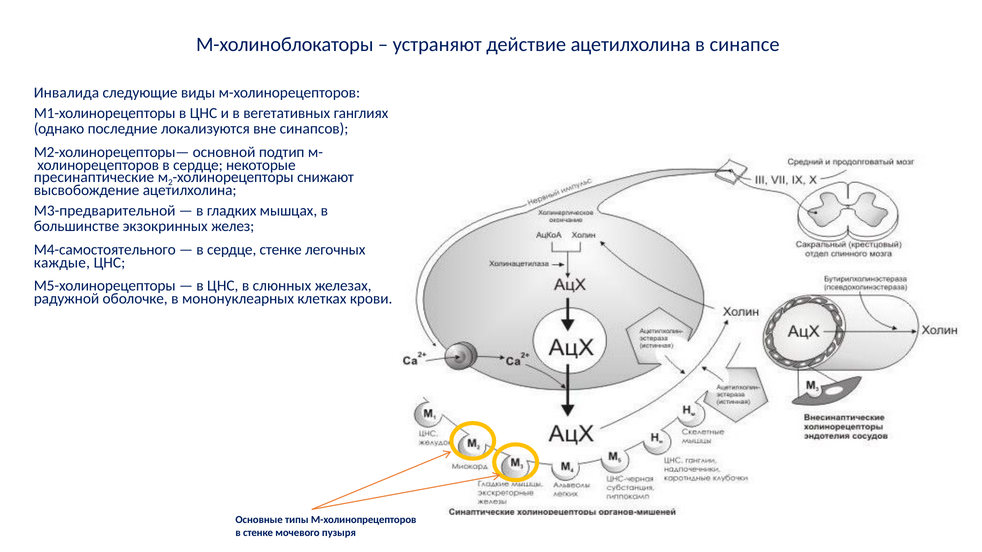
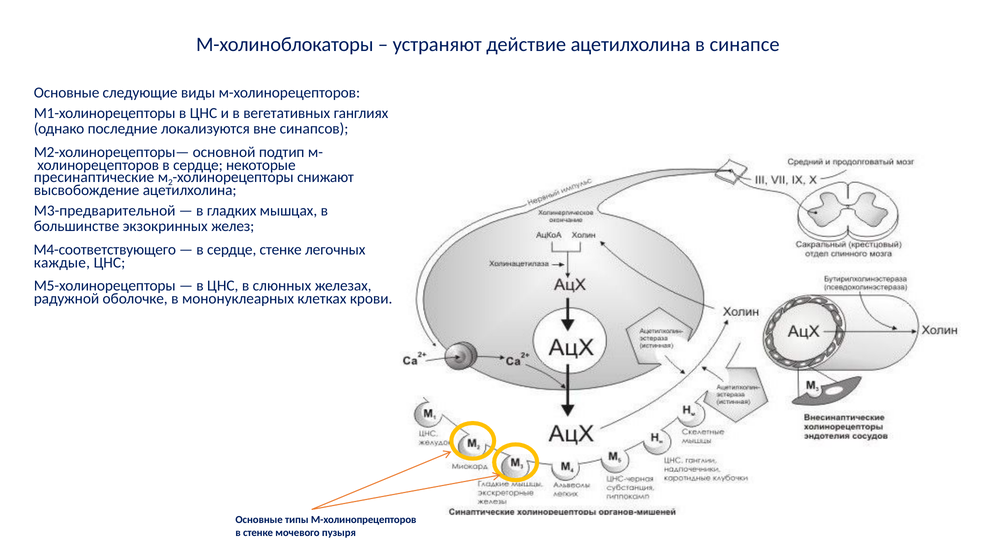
Инвалида at (66, 93): Инвалида -> Основные
М4-самостоятельного: М4-самостоятельного -> М4-соответствующего
